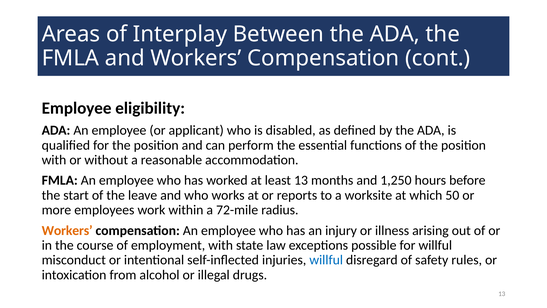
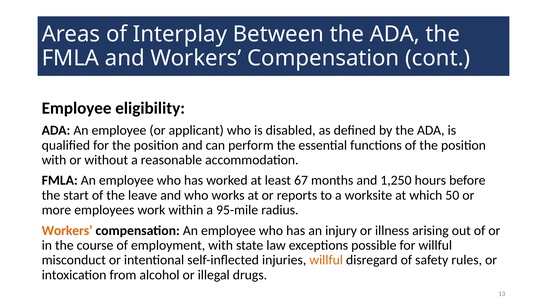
least 13: 13 -> 67
72-mile: 72-mile -> 95-mile
willful at (326, 260) colour: blue -> orange
